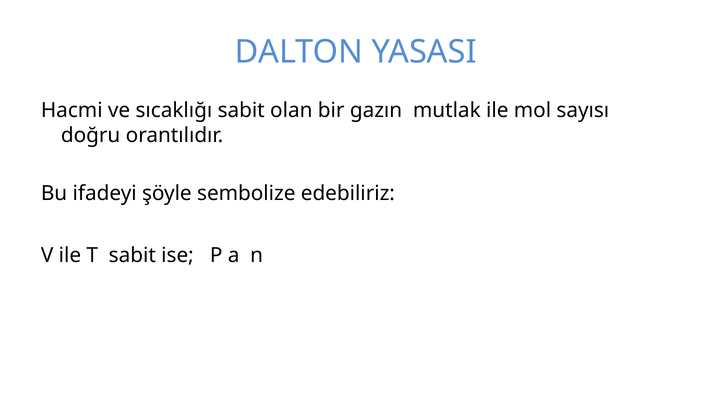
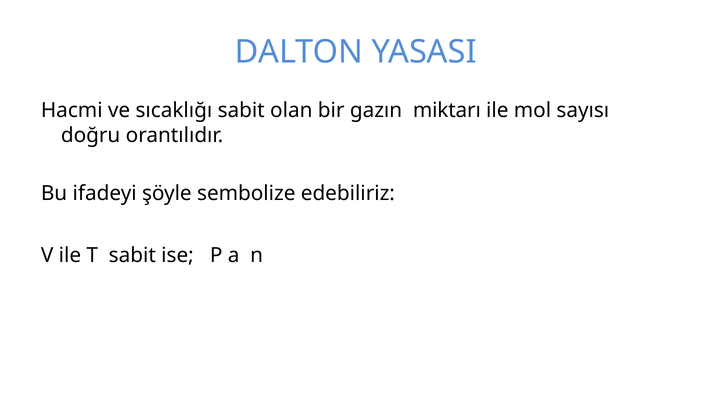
mutlak: mutlak -> miktarı
